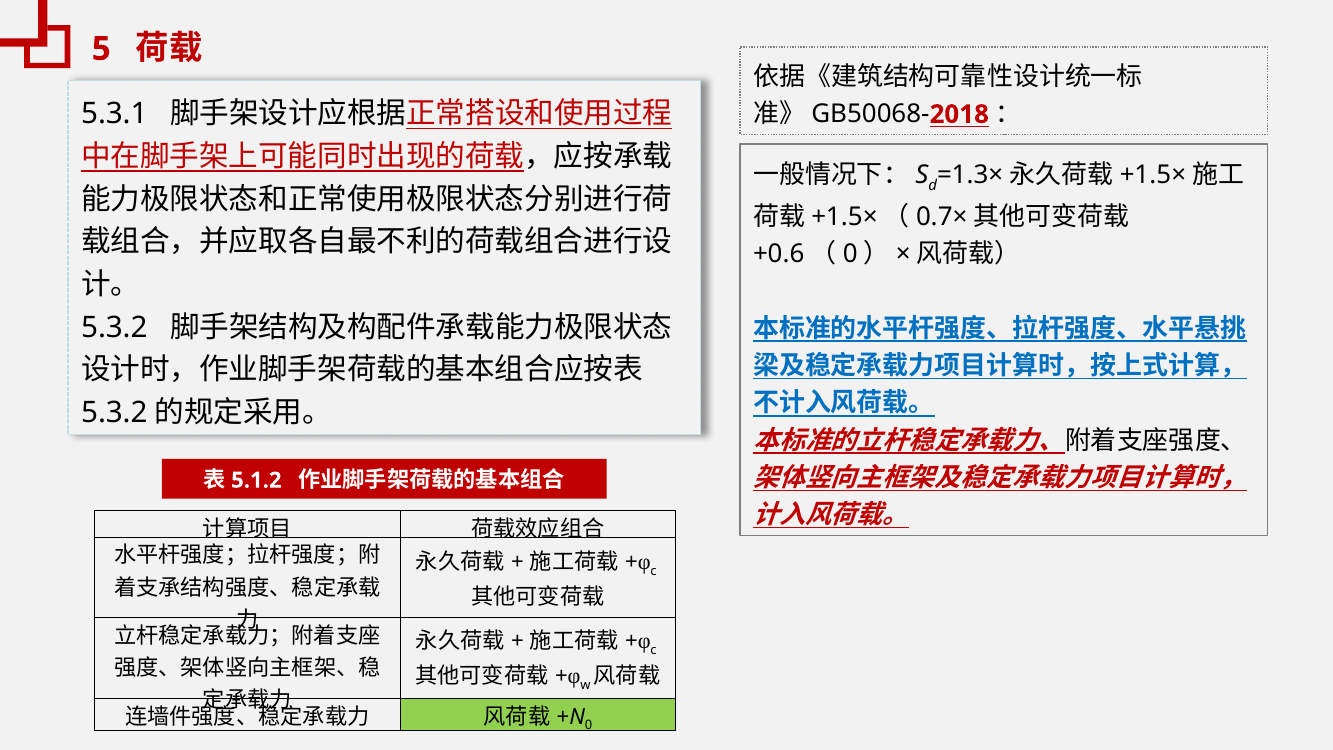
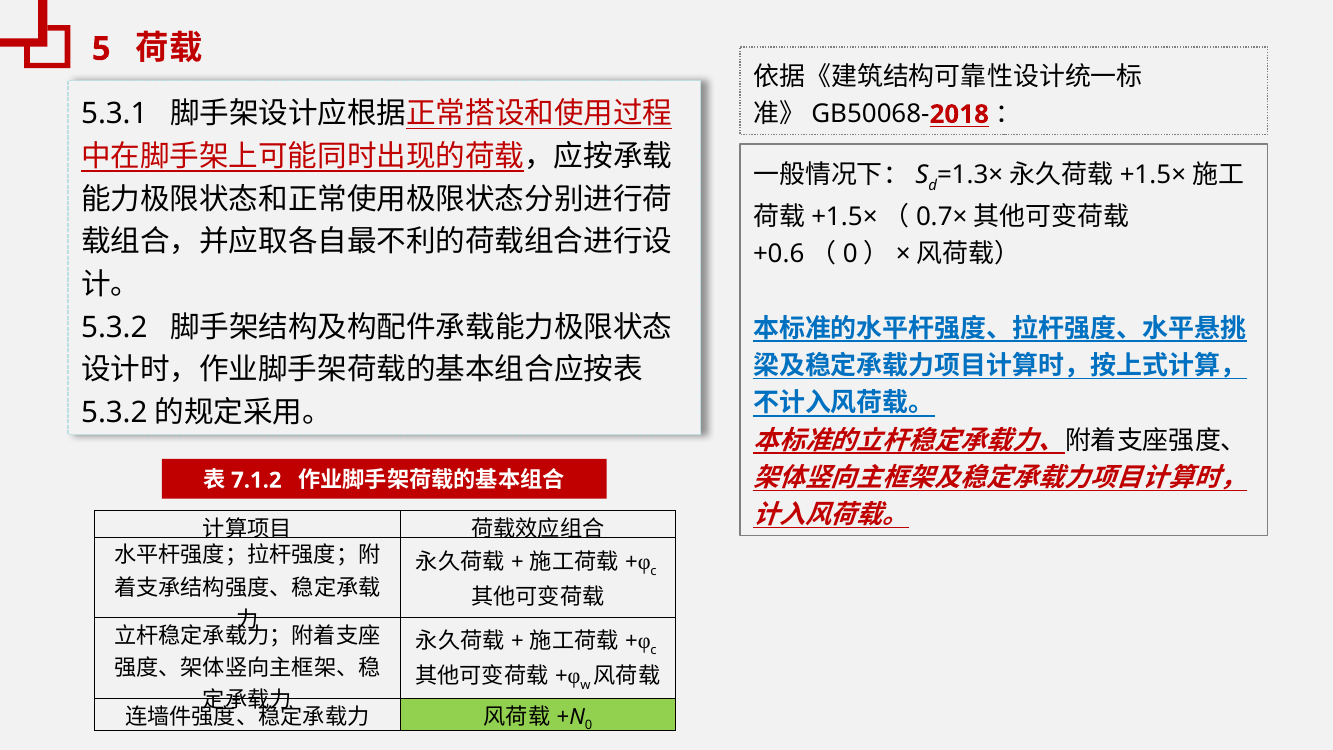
5.1.2: 5.1.2 -> 7.1.2
